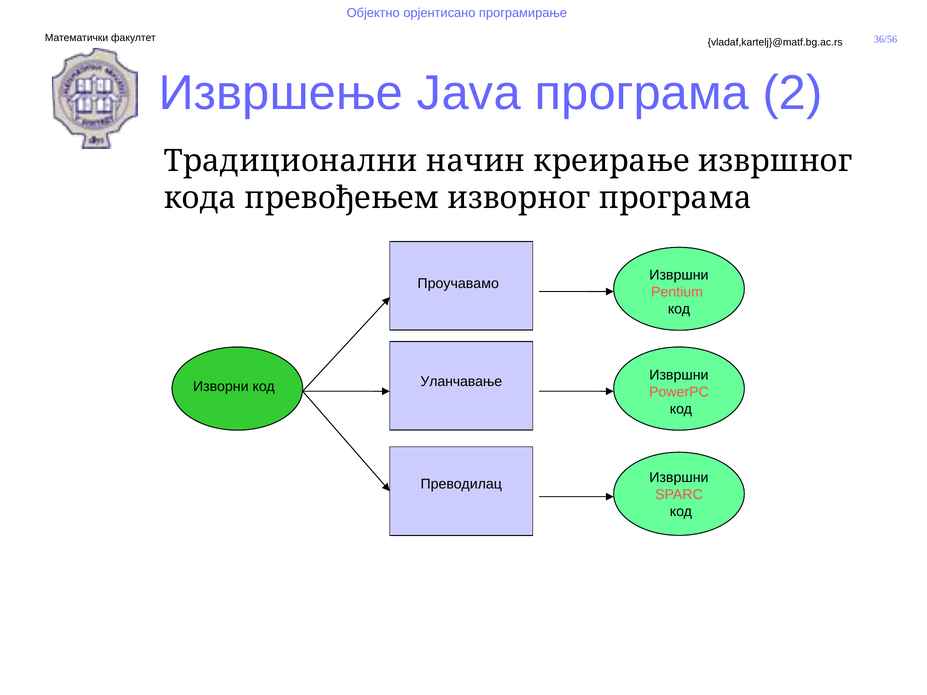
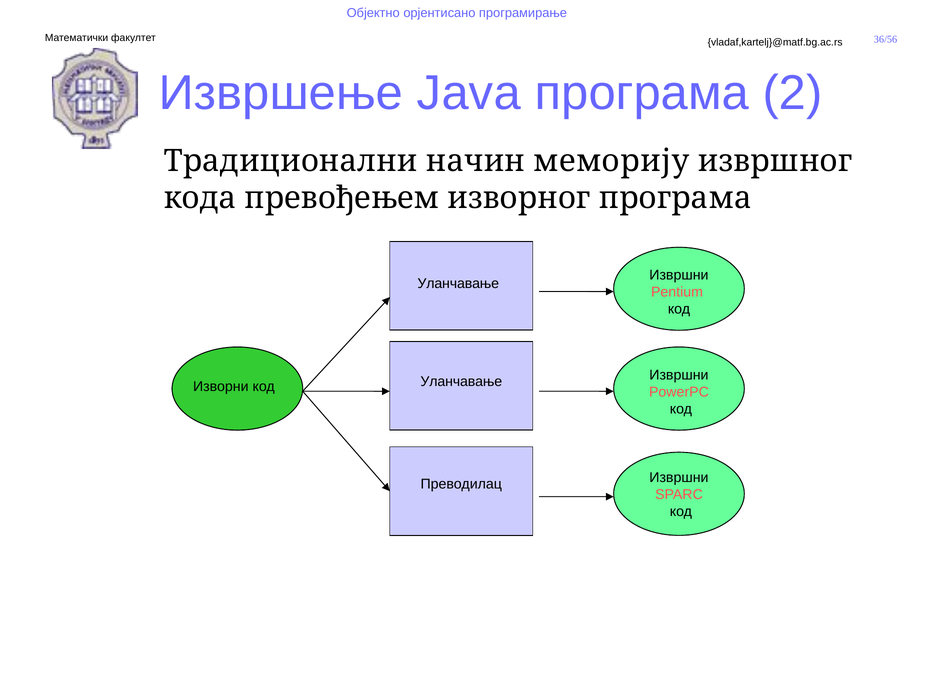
креирање: креирање -> меморију
Проучавамо at (458, 284): Проучавамо -> Уланчавање
